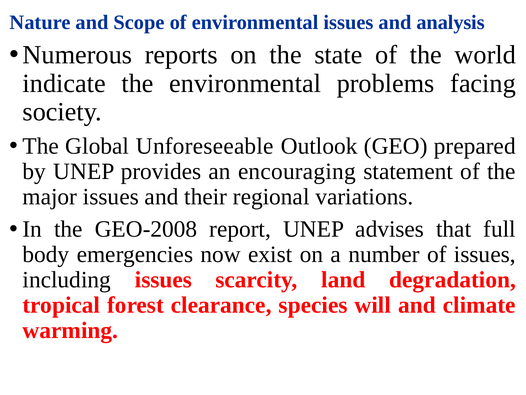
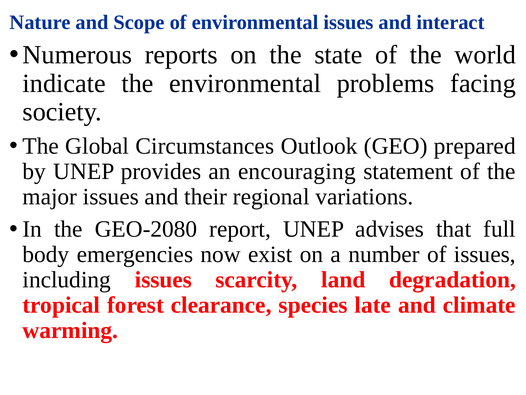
analysis: analysis -> interact
Unforeseeable: Unforeseeable -> Circumstances
GEO-2008: GEO-2008 -> GEO-2080
will: will -> late
